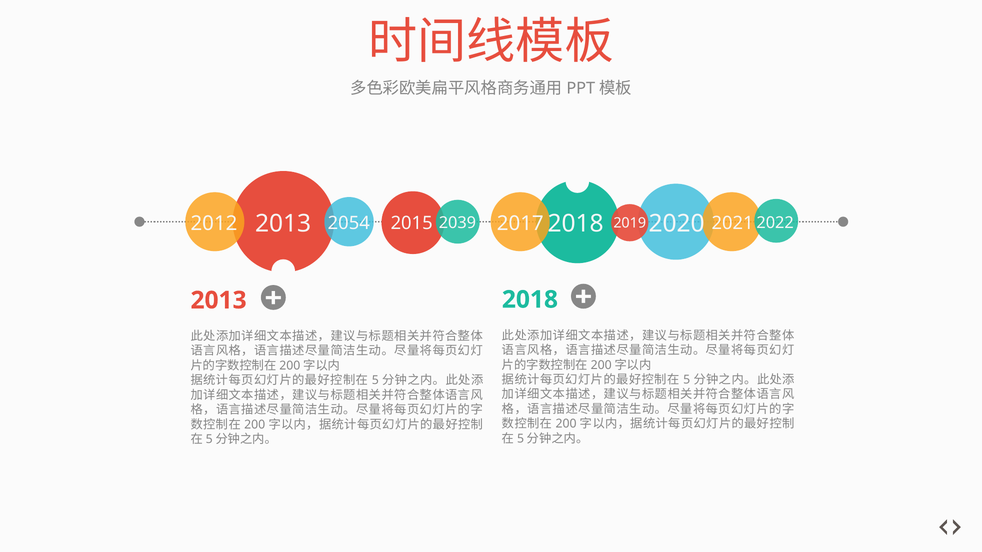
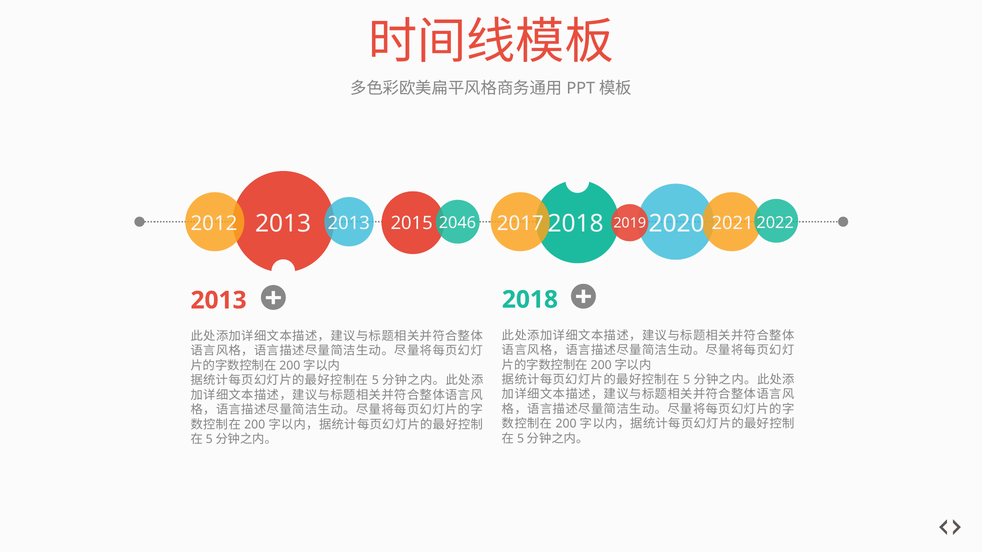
2054 at (349, 223): 2054 -> 2013
2039: 2039 -> 2046
